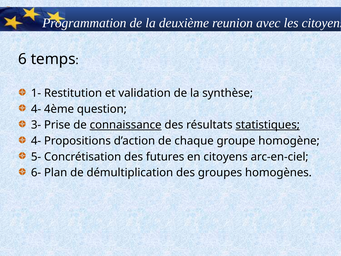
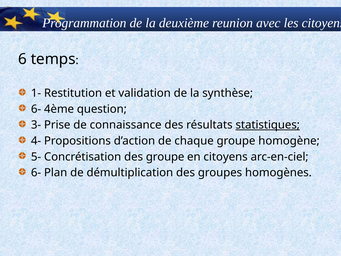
4- at (36, 109): 4- -> 6-
connaissance underline: present -> none
des futures: futures -> groupe
